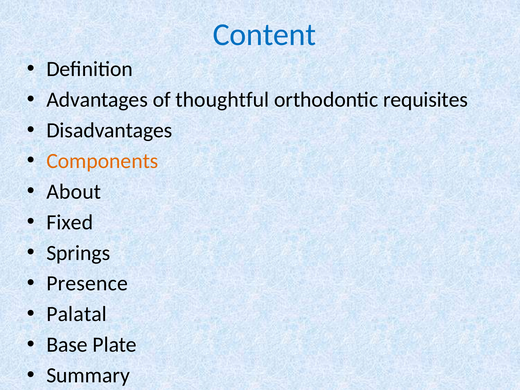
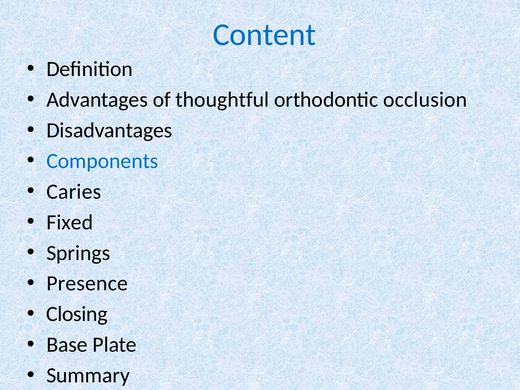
requisites: requisites -> occlusion
Components colour: orange -> blue
About: About -> Caries
Palatal: Palatal -> Closing
